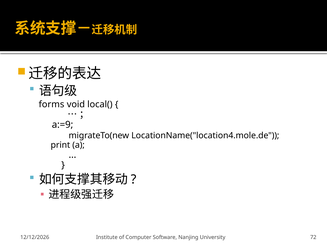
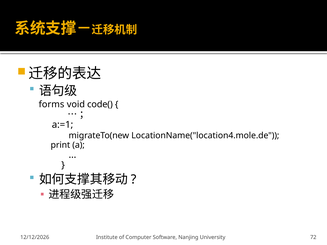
local(: local( -> code(
a:=9: a:=9 -> a:=1
